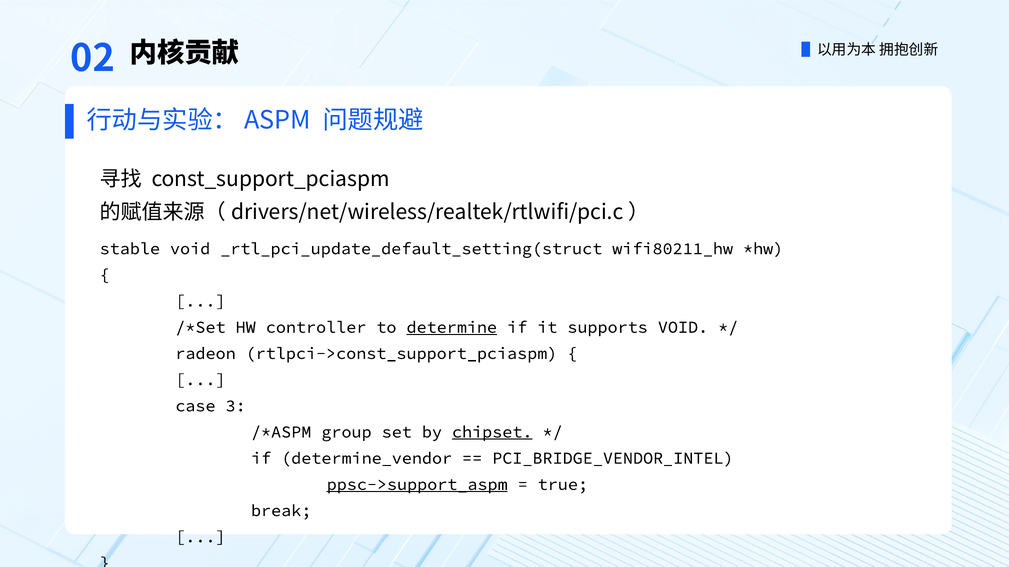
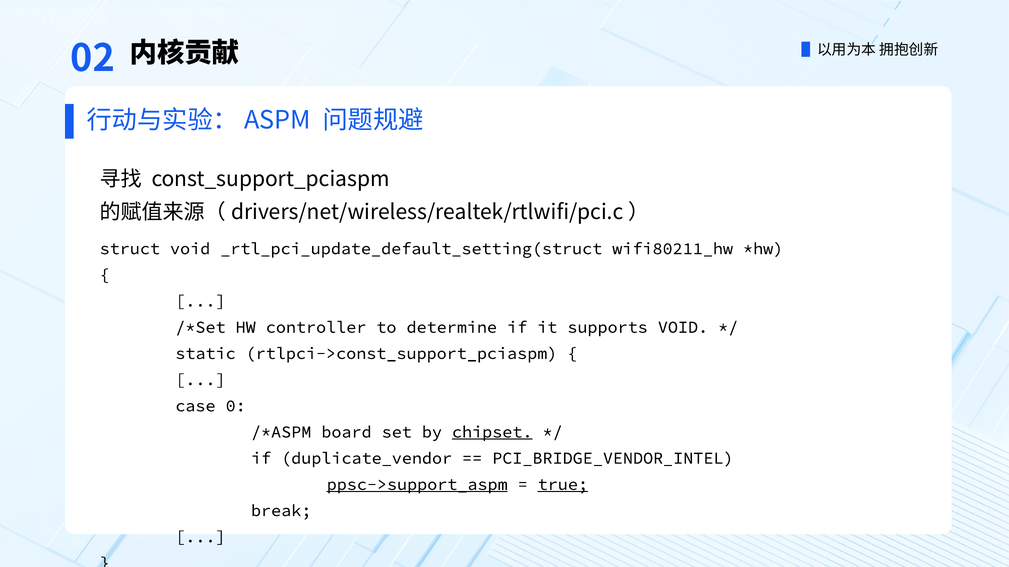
stable: stable -> struct
determine underline: present -> none
radeon: radeon -> static
3: 3 -> 0
group: group -> board
determine_vendor: determine_vendor -> duplicate_vendor
true underline: none -> present
